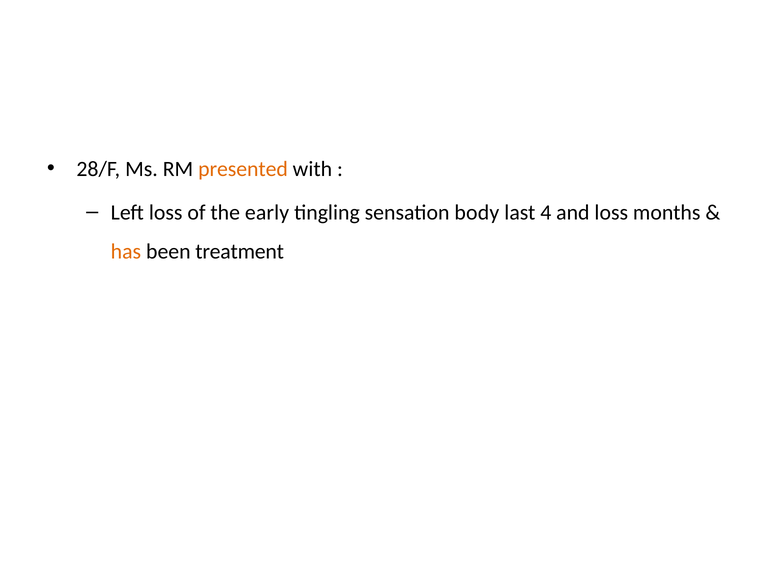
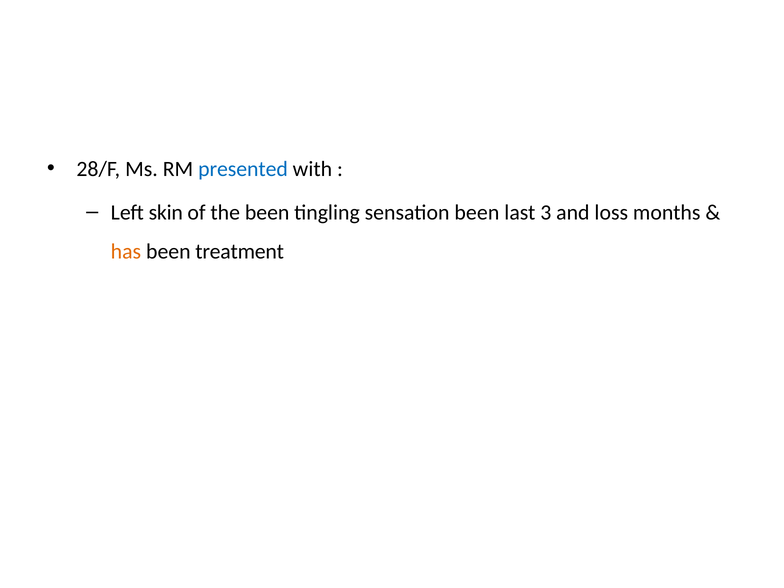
presented colour: orange -> blue
Left loss: loss -> skin
the early: early -> been
sensation body: body -> been
4: 4 -> 3
